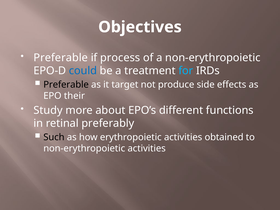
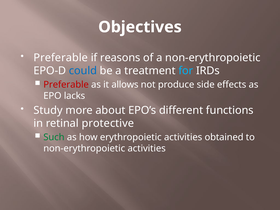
process: process -> reasons
Preferable at (66, 85) colour: black -> red
target: target -> allows
their: their -> lacks
preferably: preferably -> protective
Such colour: black -> green
